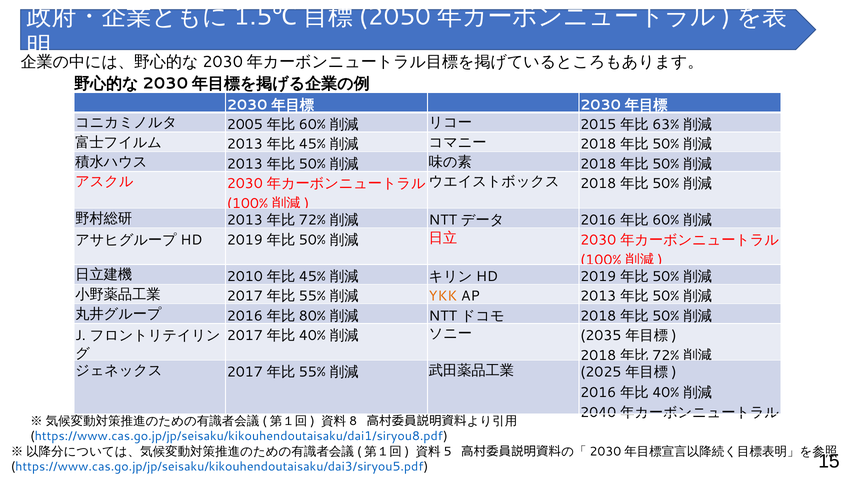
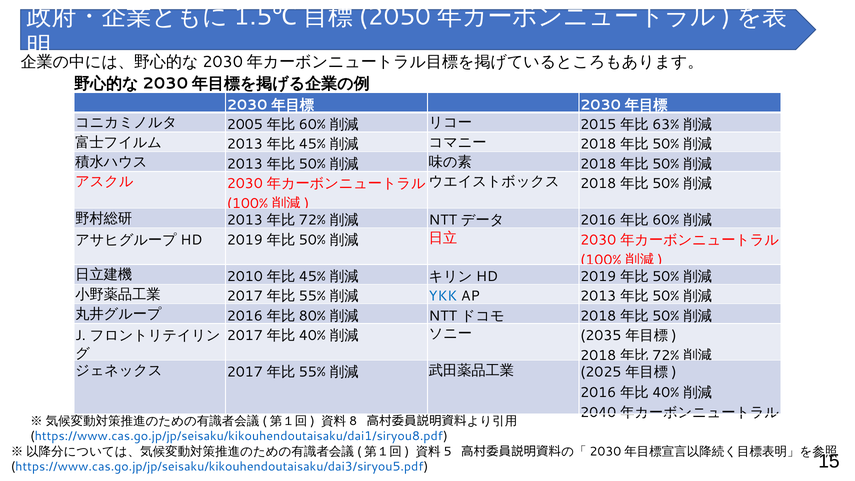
YKK colour: orange -> blue
